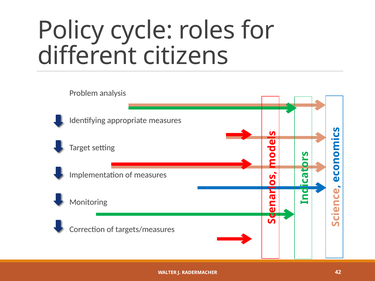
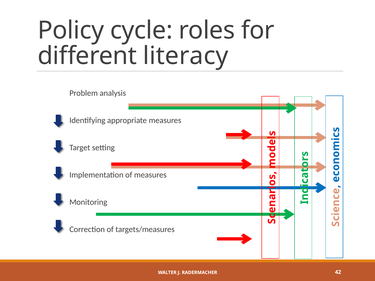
citizens: citizens -> literacy
